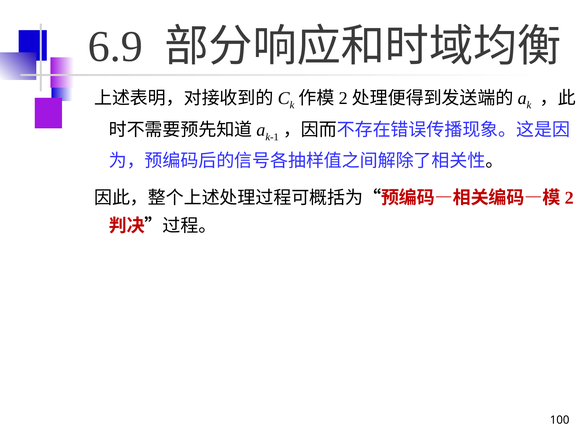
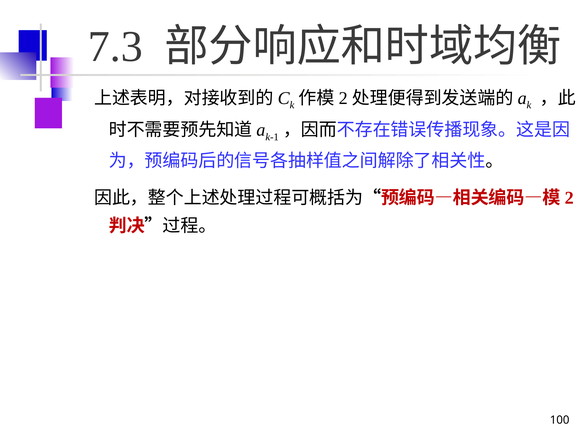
6.9: 6.9 -> 7.3
